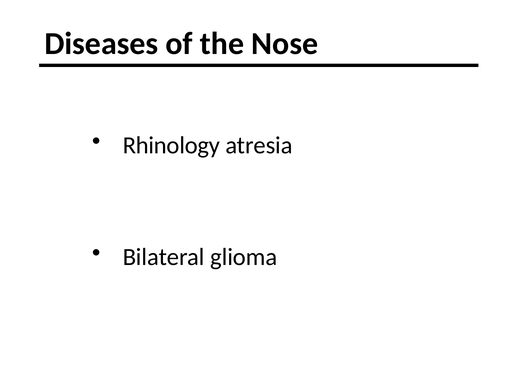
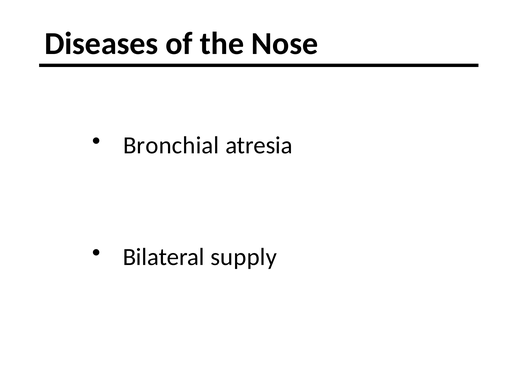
Rhinology: Rhinology -> Bronchial
glioma: glioma -> supply
